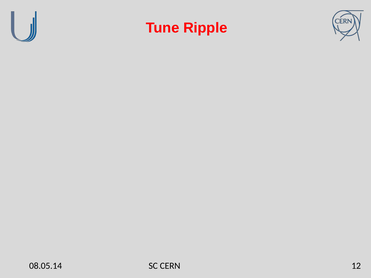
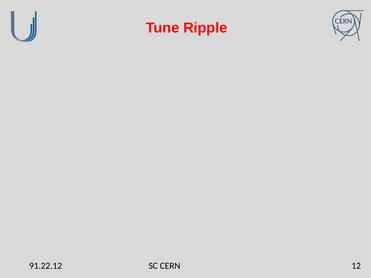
08.05.14: 08.05.14 -> 91.22.12
